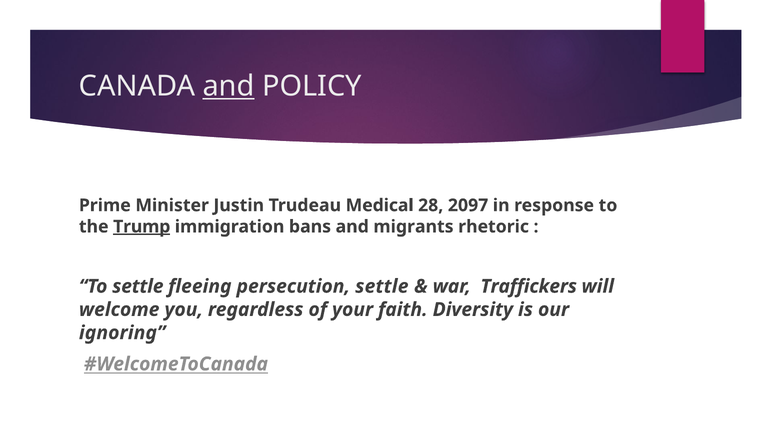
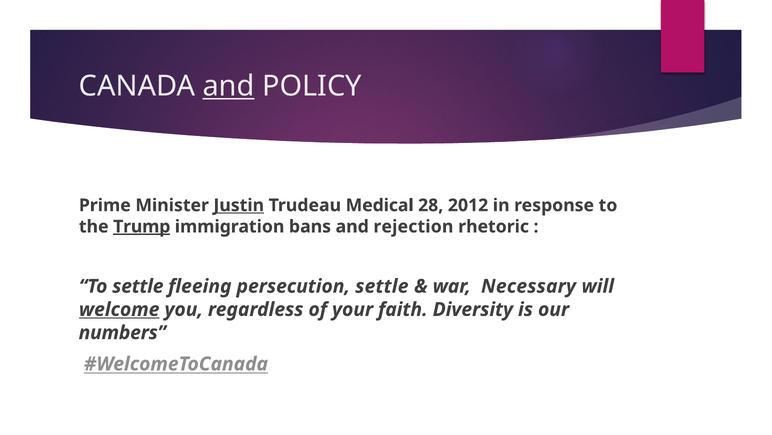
Justin underline: none -> present
2097: 2097 -> 2012
migrants: migrants -> rejection
Traffickers: Traffickers -> Necessary
welcome underline: none -> present
ignoring: ignoring -> numbers
